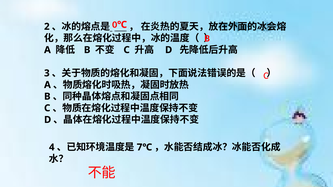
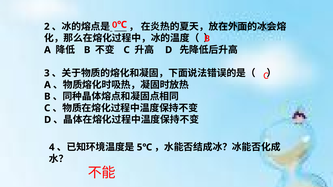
7℃: 7℃ -> 5℃
